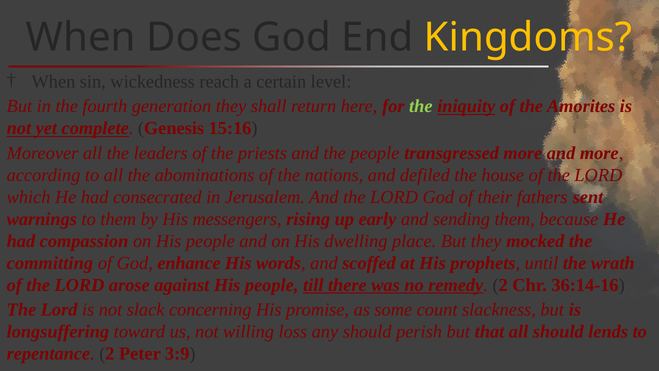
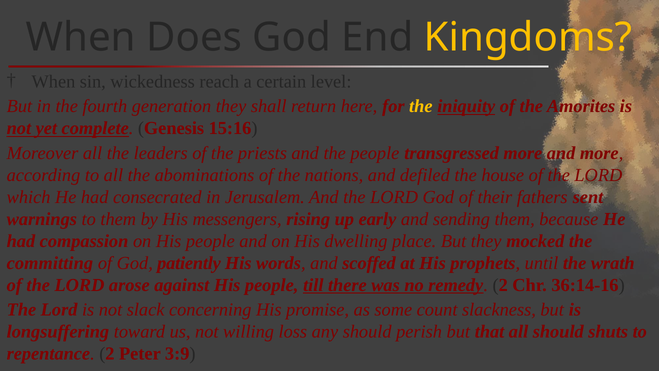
the at (421, 106) colour: light green -> yellow
enhance: enhance -> patiently
lends: lends -> shuts
